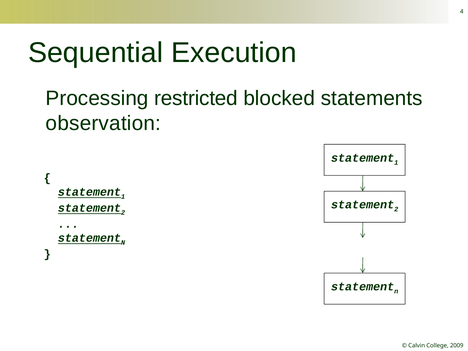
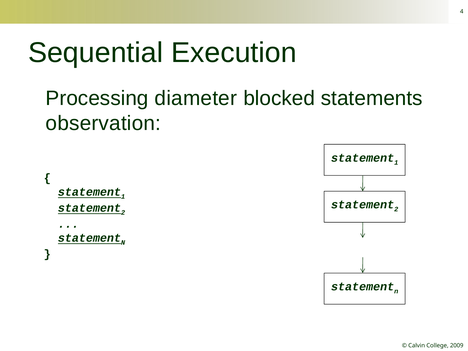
restricted: restricted -> diameter
